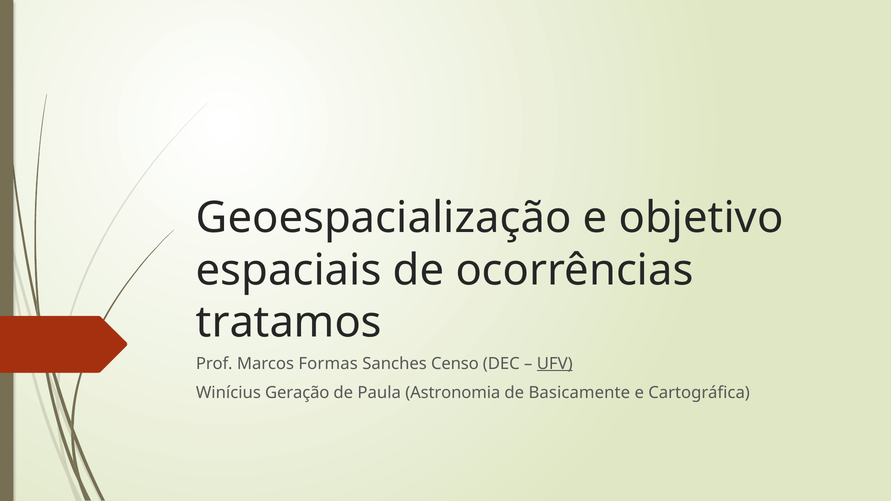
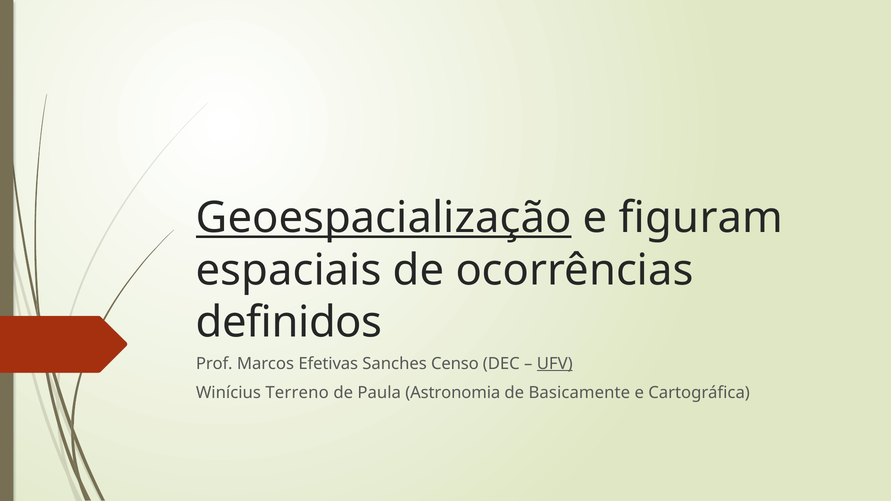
Geoespacialização underline: none -> present
objetivo: objetivo -> figuram
tratamos: tratamos -> definidos
Formas: Formas -> Efetivas
Geração: Geração -> Terreno
